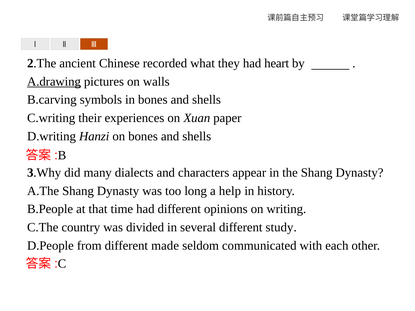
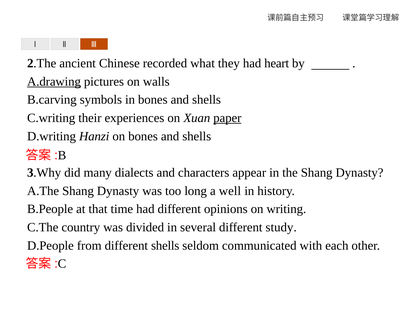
paper underline: none -> present
help: help -> well
different made: made -> shells
